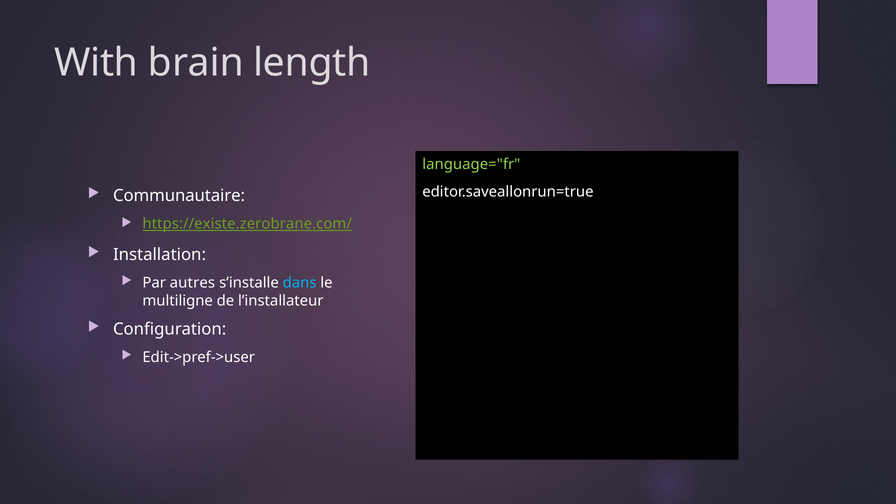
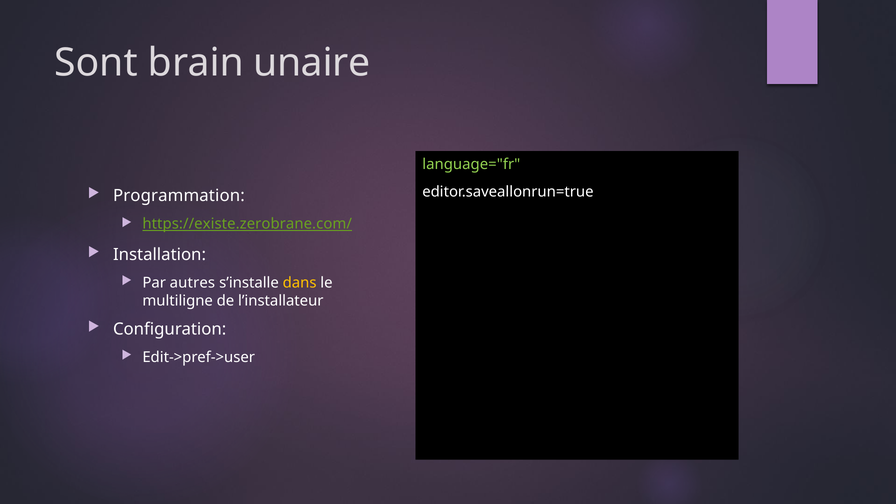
With: With -> Sont
length: length -> unaire
Communautaire: Communautaire -> Programmation
dans colour: light blue -> yellow
